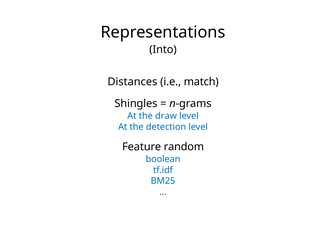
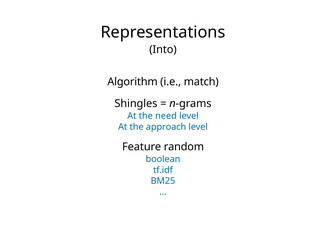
Distances: Distances -> Algorithm
draw: draw -> need
detection: detection -> approach
